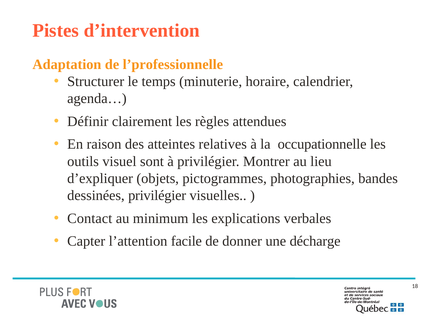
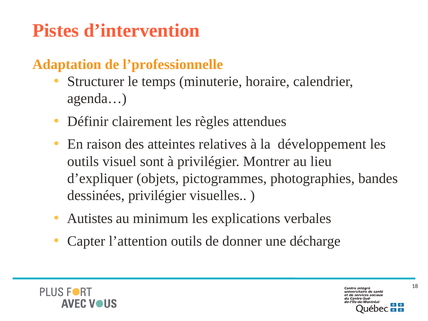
occupationnelle: occupationnelle -> développement
Contact: Contact -> Autistes
l’attention facile: facile -> outils
